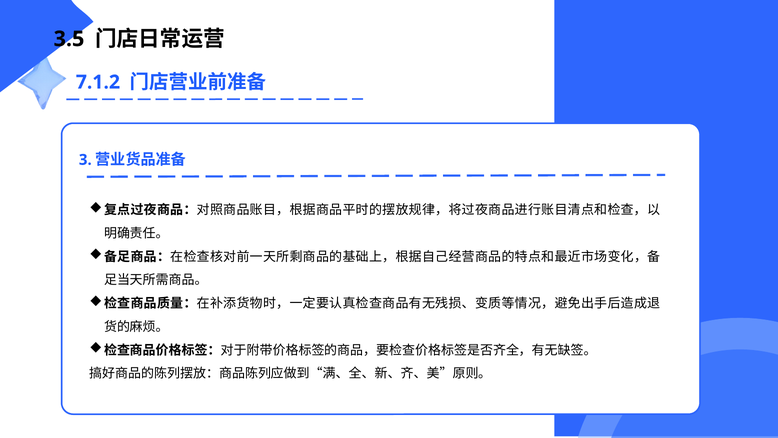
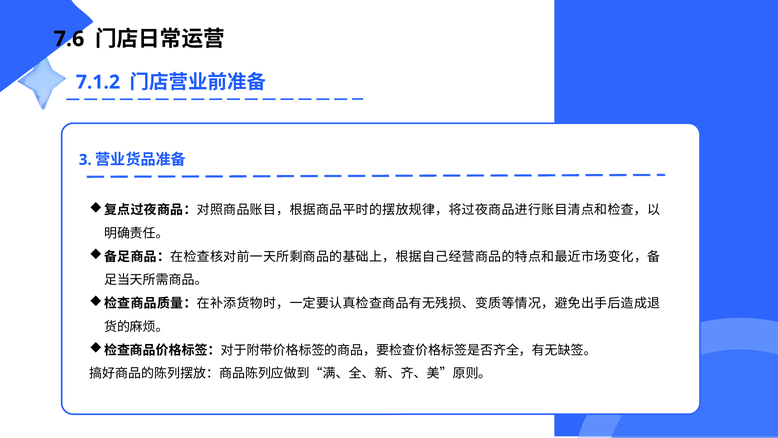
3.5: 3.5 -> 7.6
